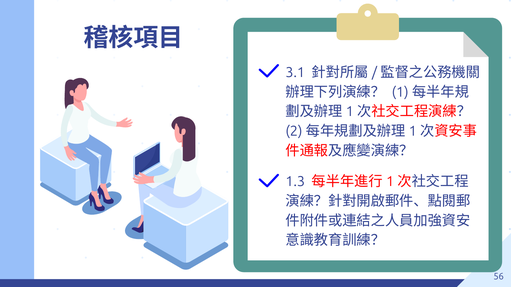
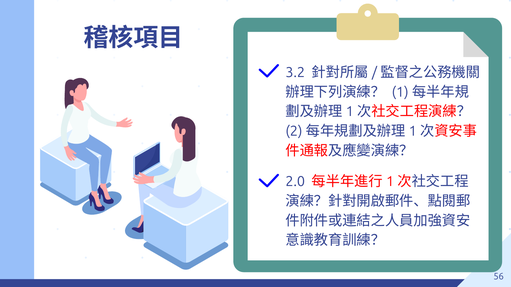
3.1: 3.1 -> 3.2
1.3: 1.3 -> 2.0
